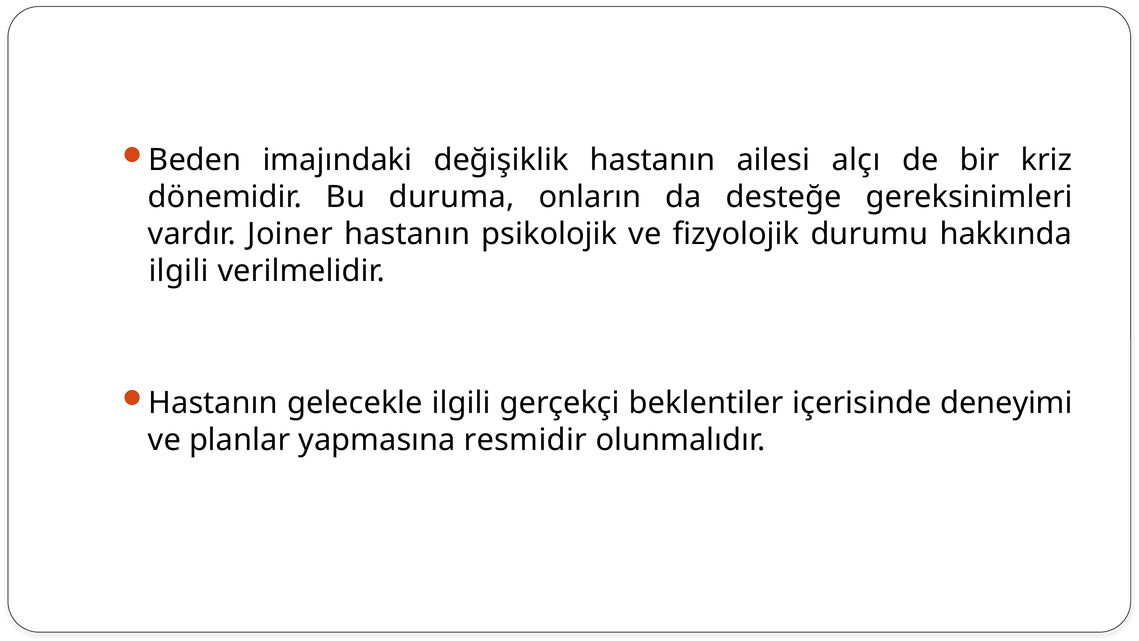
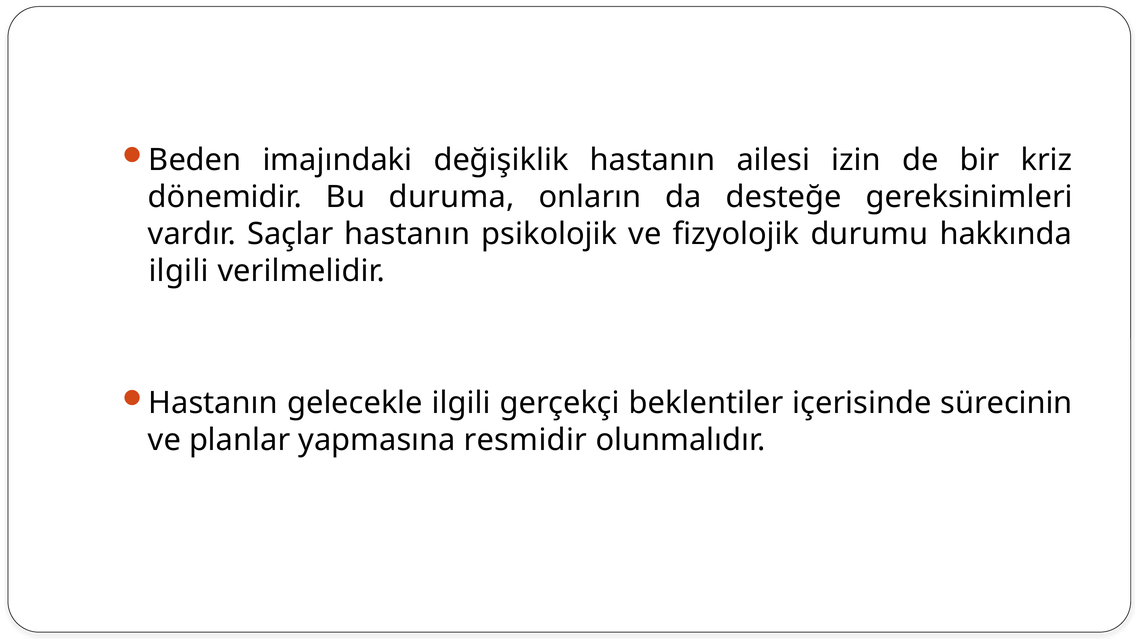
alçı: alçı -> izin
Joiner: Joiner -> Saçlar
deneyimi: deneyimi -> sürecinin
